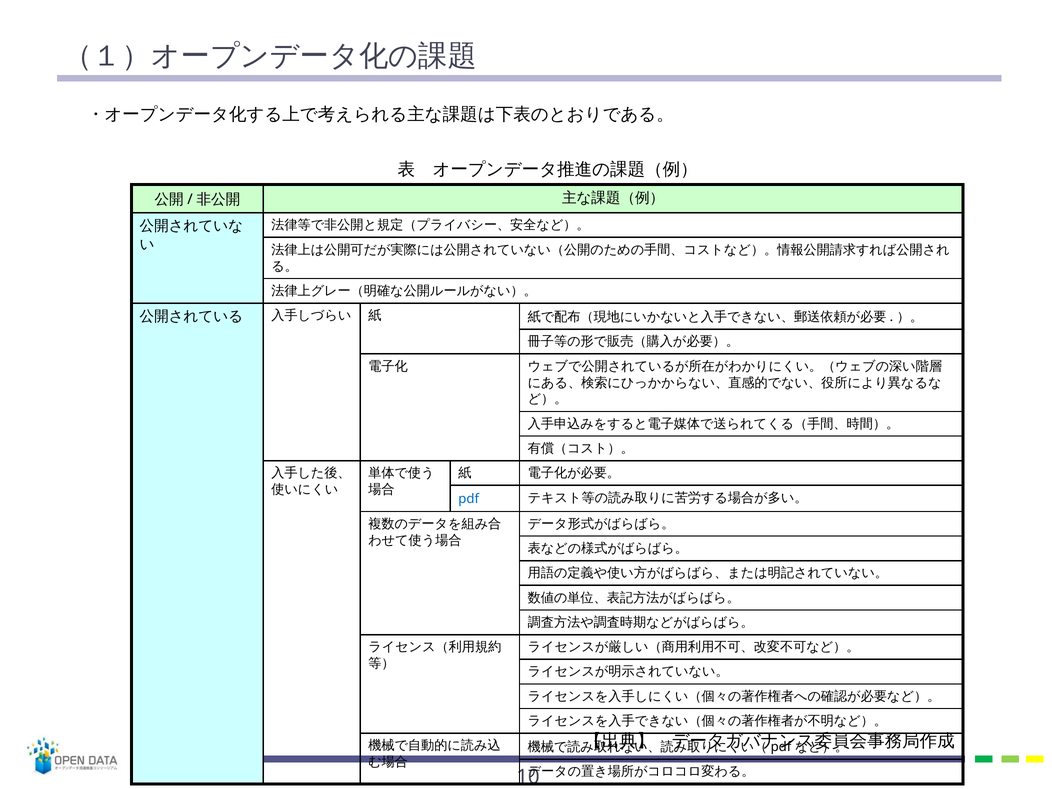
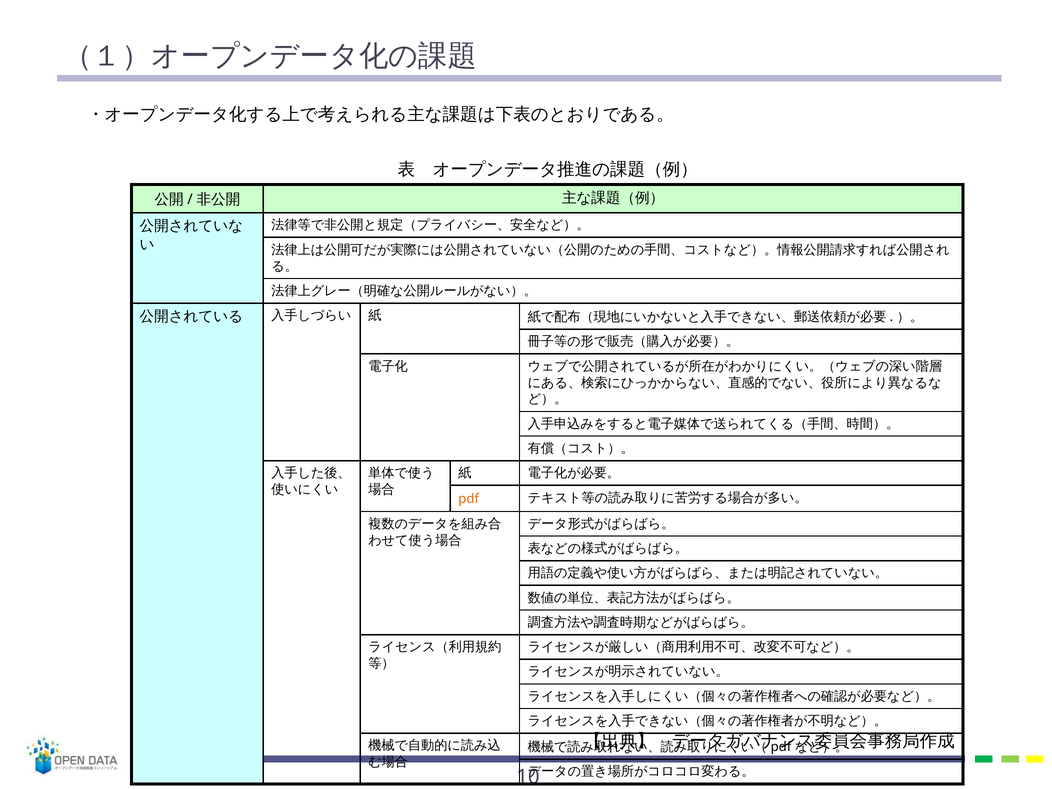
pdf colour: blue -> orange
